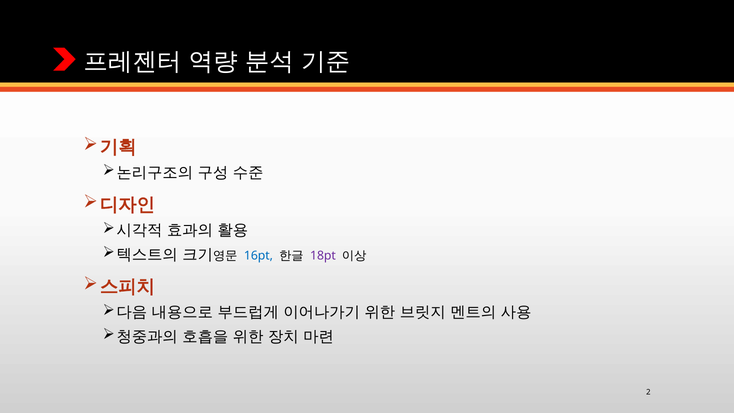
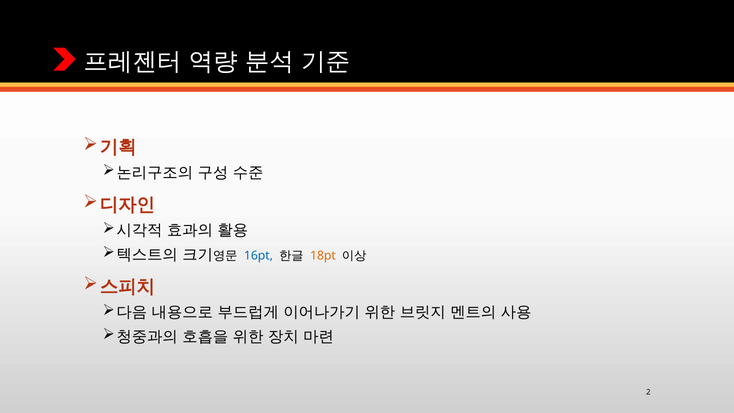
18pt colour: purple -> orange
